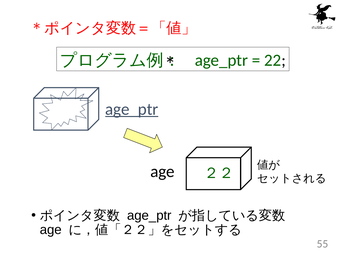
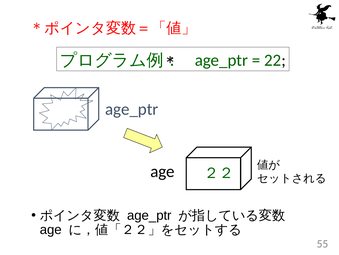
age_ptr at (132, 109) underline: present -> none
